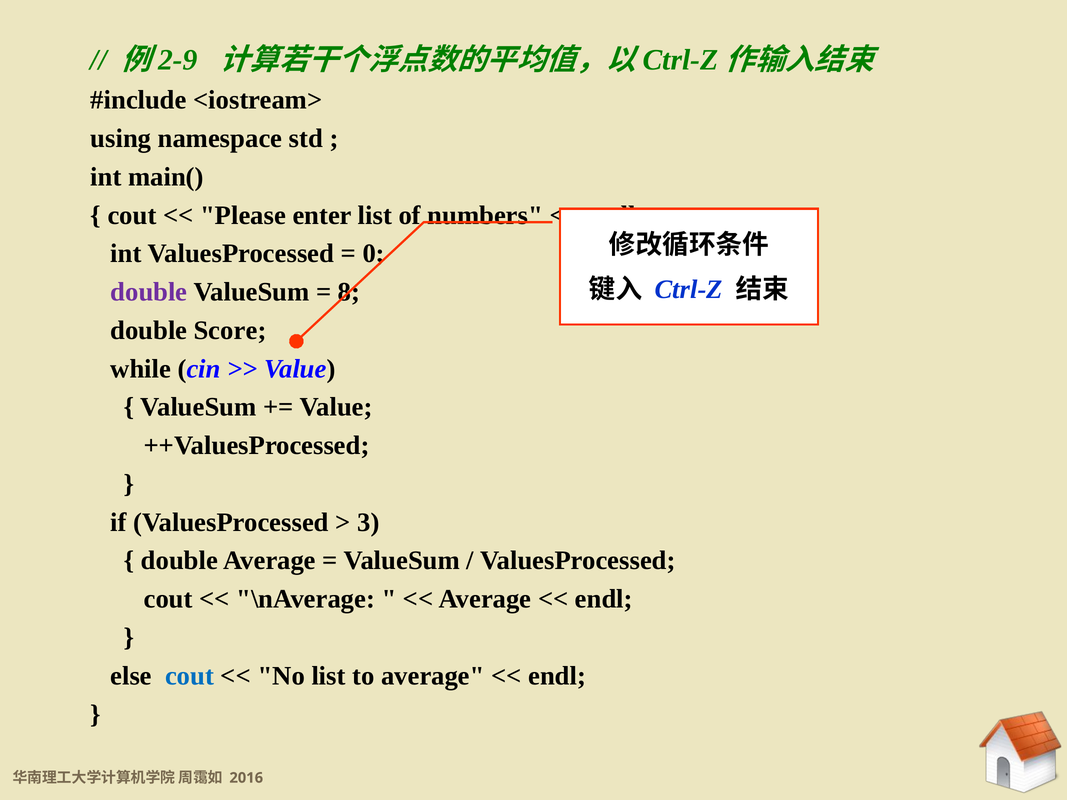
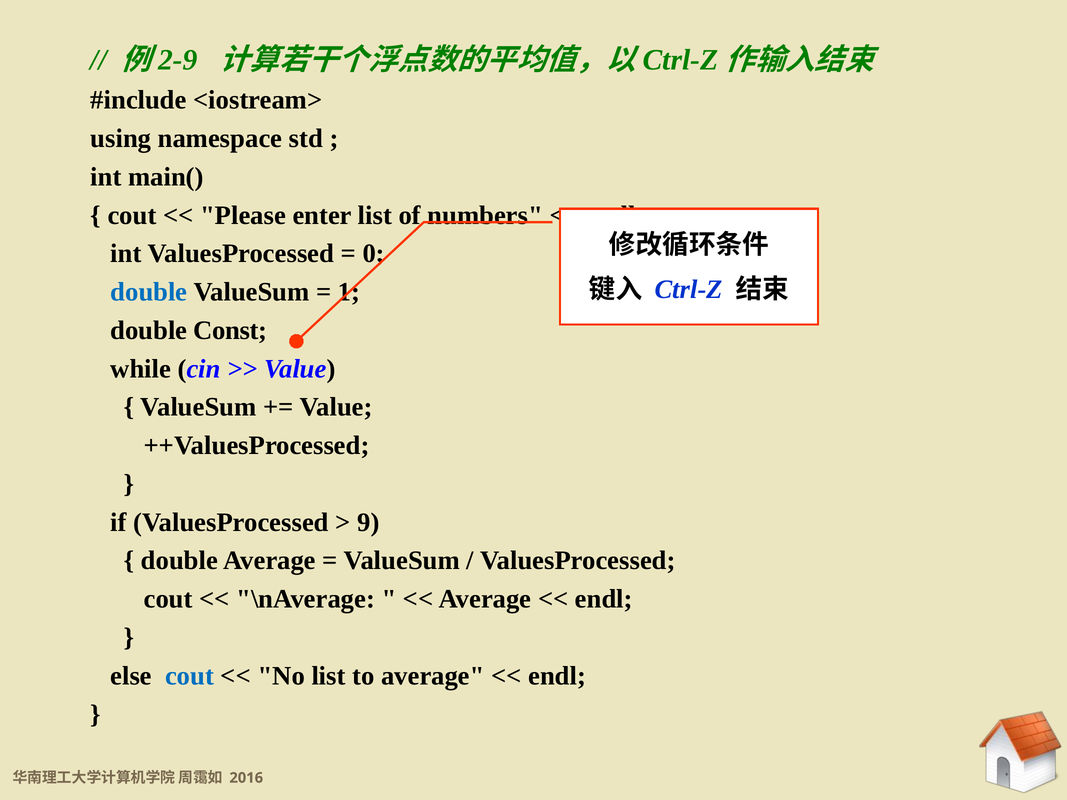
double at (149, 292) colour: purple -> blue
8: 8 -> 1
Score: Score -> Const
3: 3 -> 9
